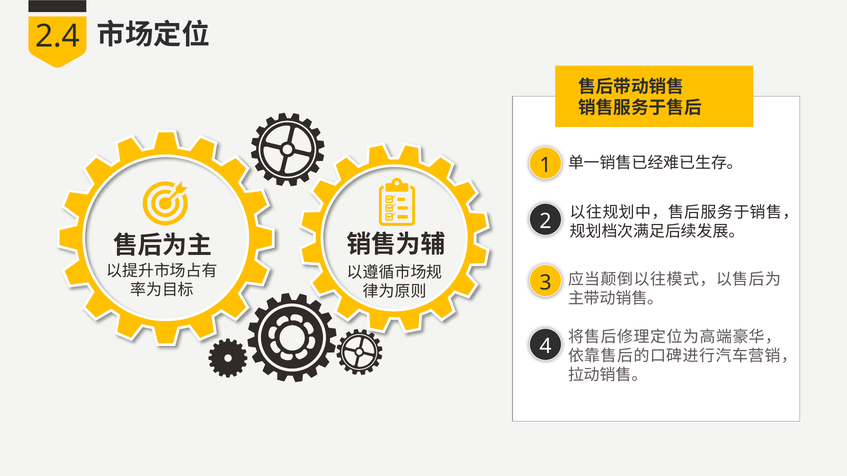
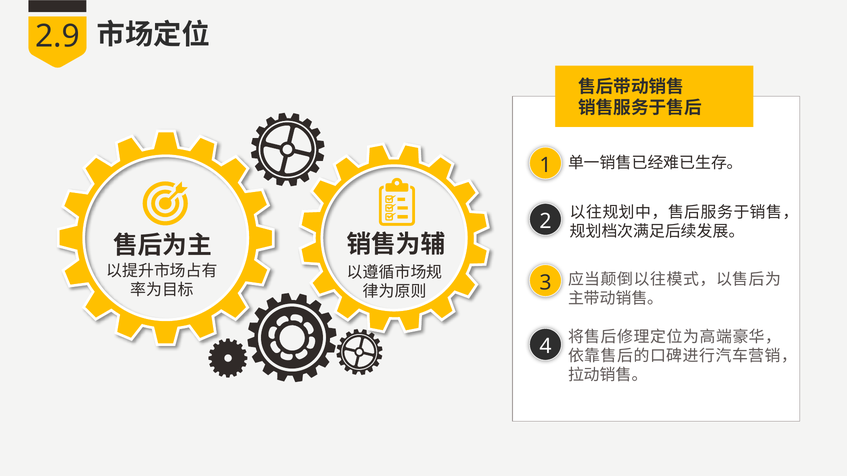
2.4: 2.4 -> 2.9
